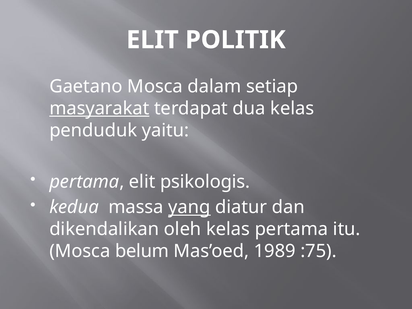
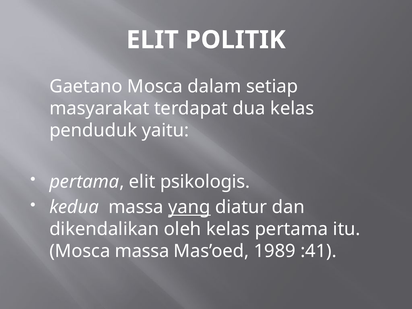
masyarakat underline: present -> none
Mosca belum: belum -> massa
:75: :75 -> :41
